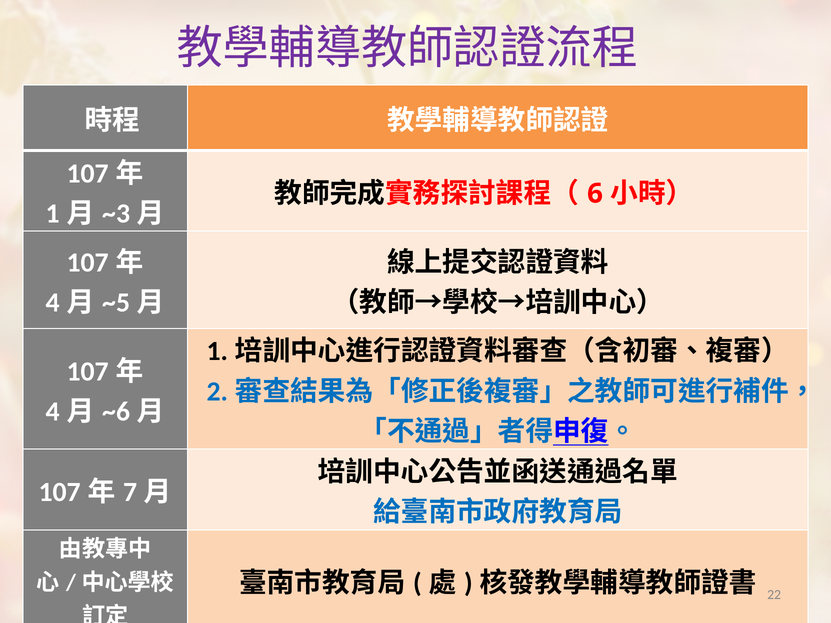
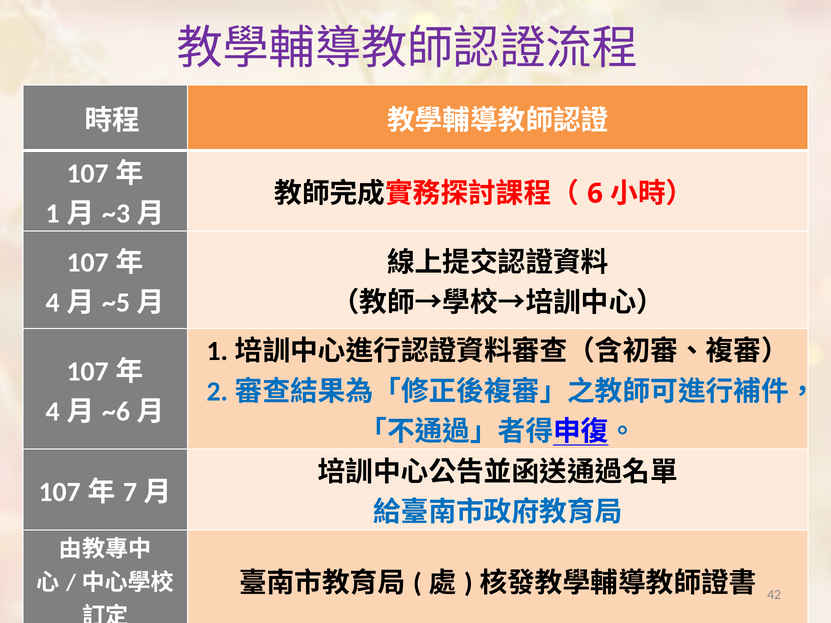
22: 22 -> 42
